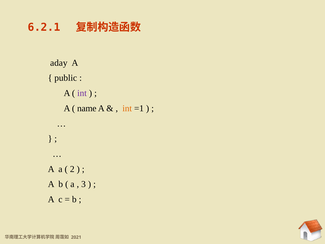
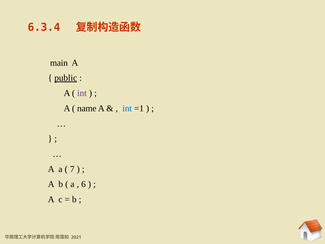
6.2.1: 6.2.1 -> 6.3.4
aday: aday -> main
public underline: none -> present
int at (127, 108) colour: orange -> blue
2: 2 -> 7
3: 3 -> 6
